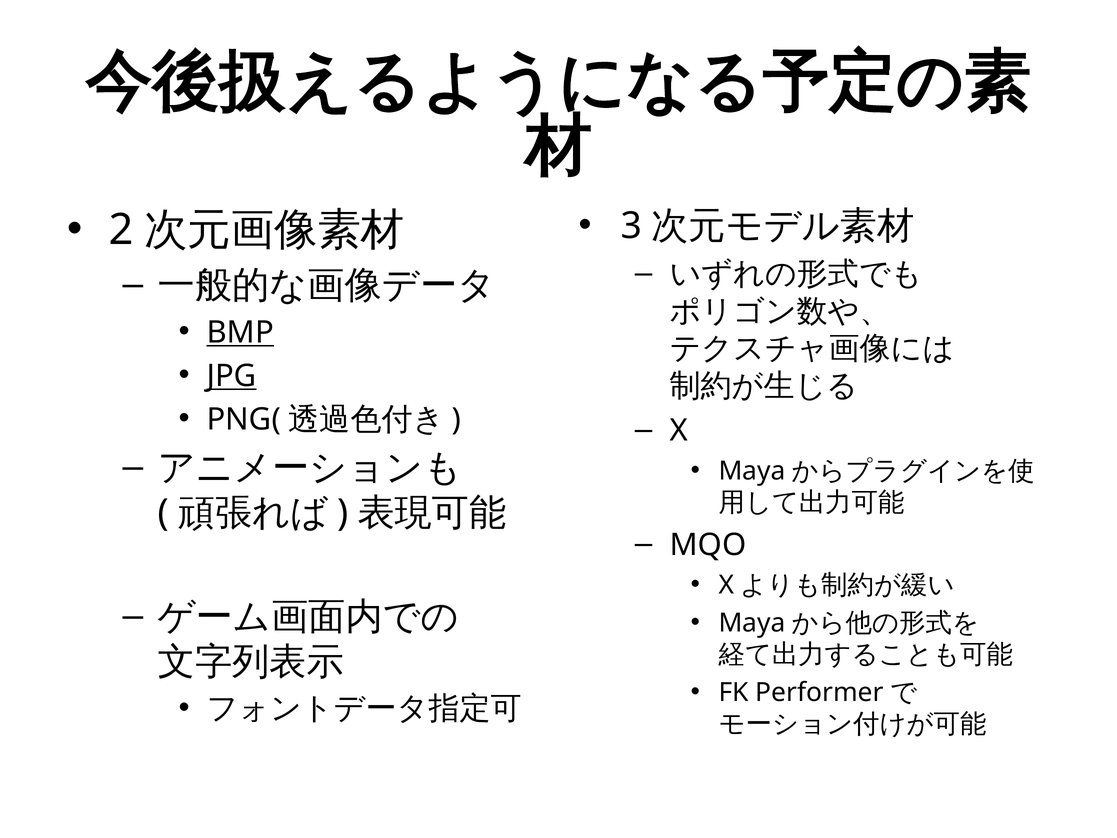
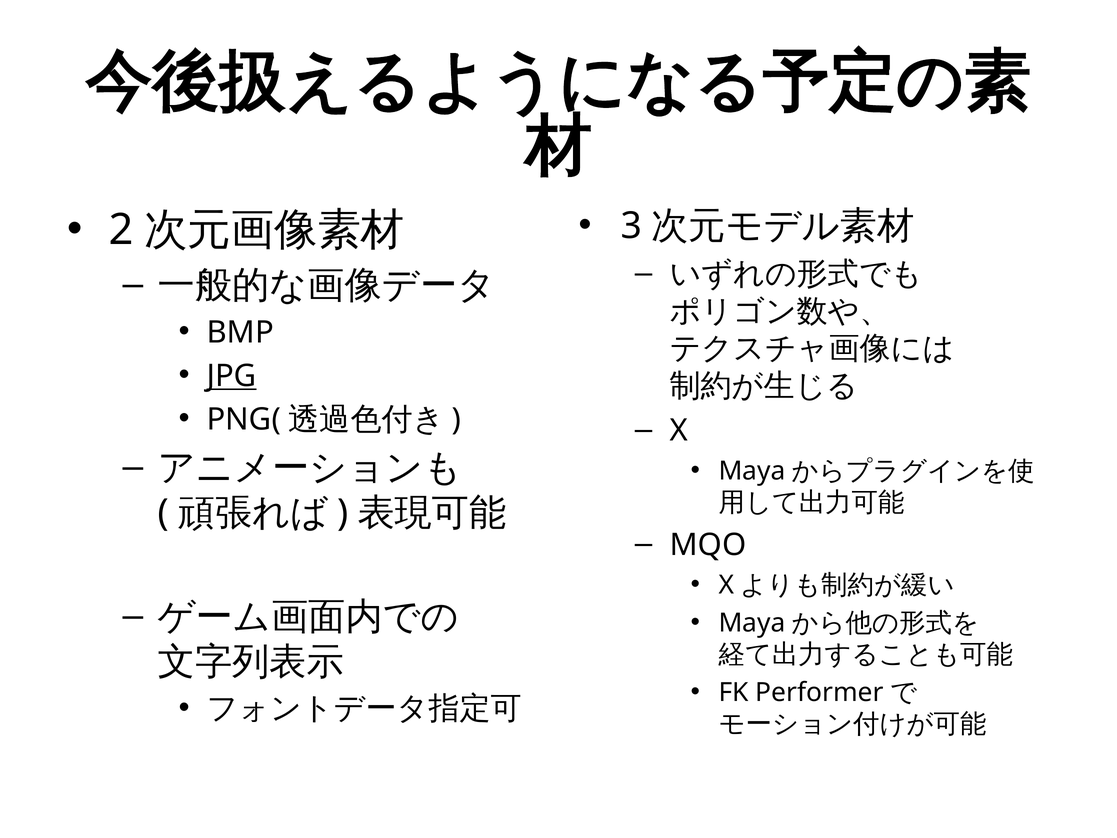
BMP underline: present -> none
